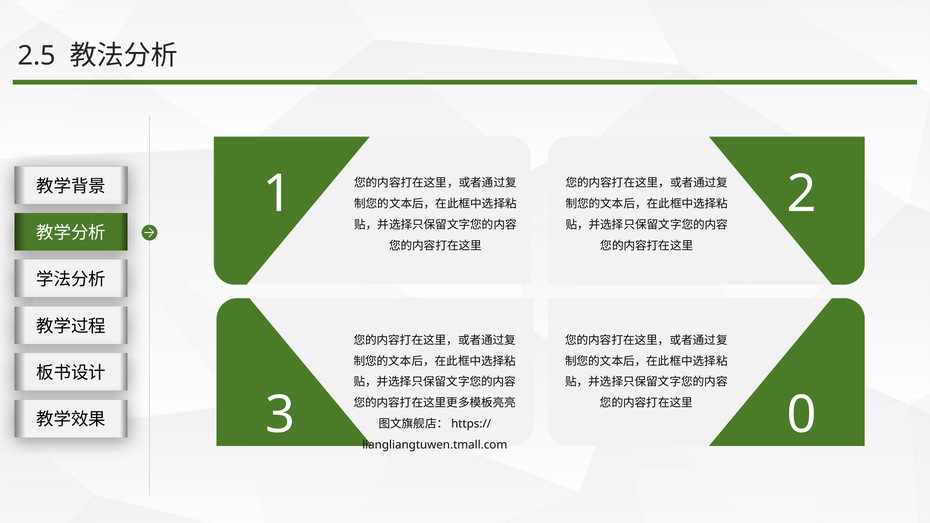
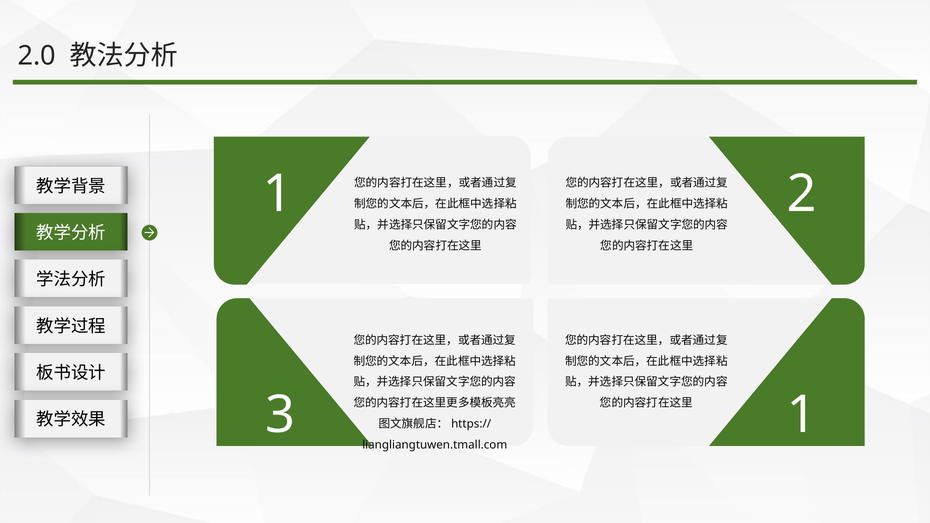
2.5: 2.5 -> 2.0
3 0: 0 -> 1
